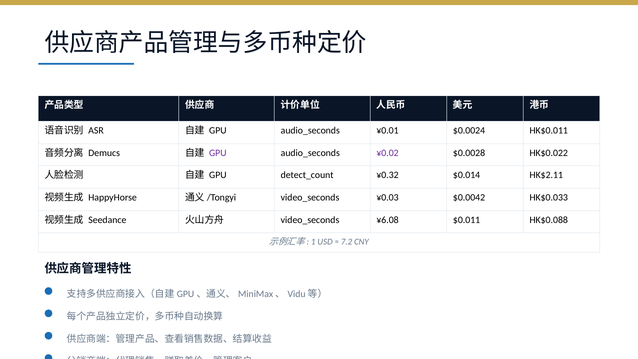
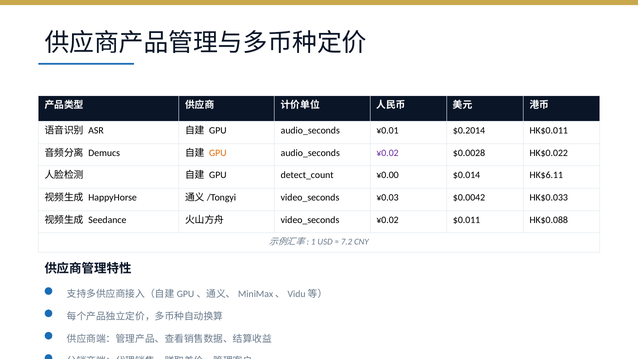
$0.0024: $0.0024 -> $0.2014
GPU at (218, 153) colour: purple -> orange
¥0.32: ¥0.32 -> ¥0.00
HK$2.11: HK$2.11 -> HK$6.11
¥6.08 at (388, 220): ¥6.08 -> ¥0.02
